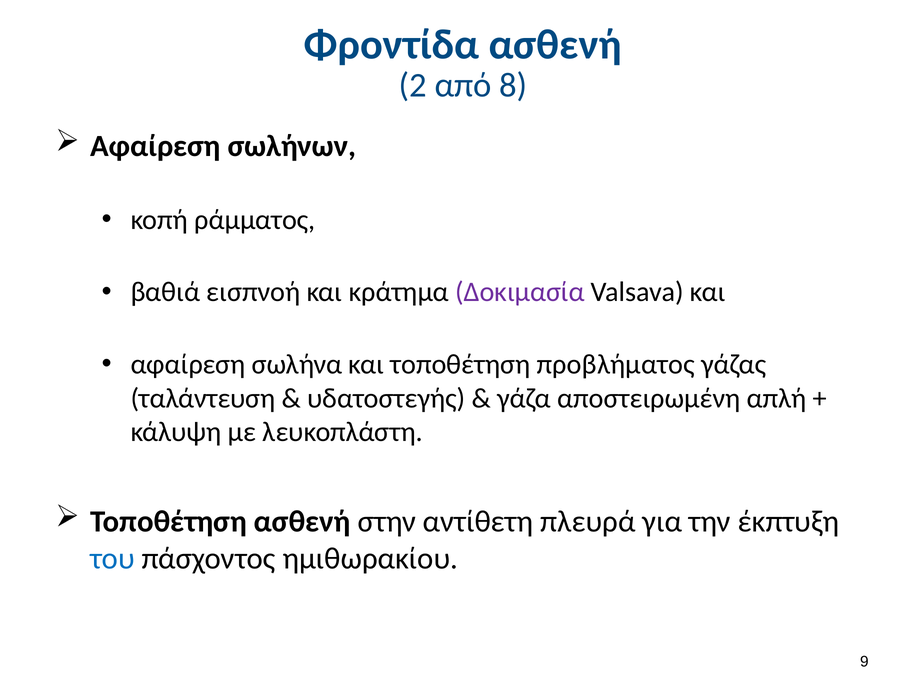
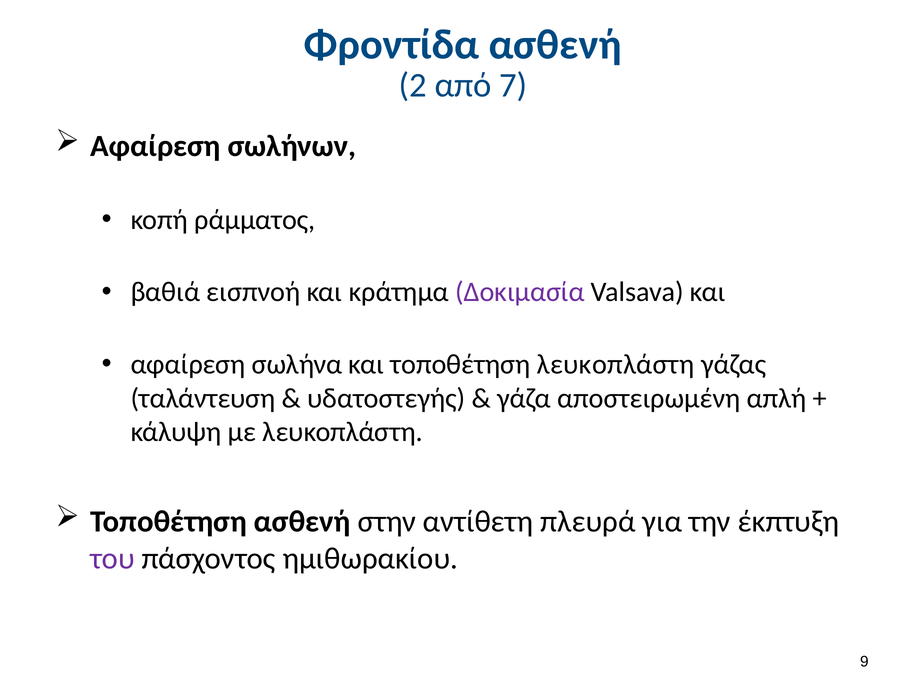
8: 8 -> 7
τοποθέτηση προβλήματος: προβλήματος -> λευκοπλάστη
του colour: blue -> purple
